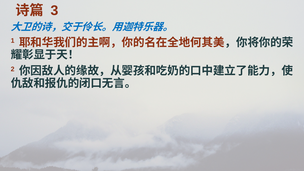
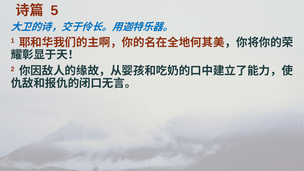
3: 3 -> 5
